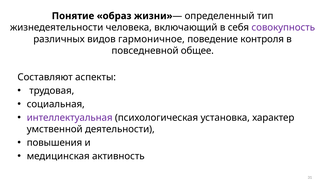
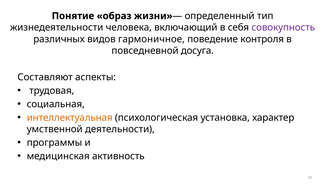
общее: общее -> досуга
интеллектуальная colour: purple -> orange
повышения: повышения -> программы
